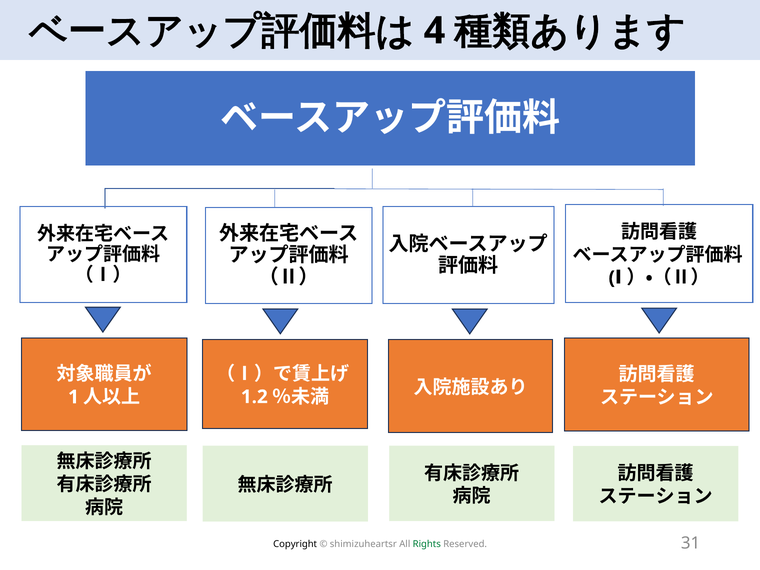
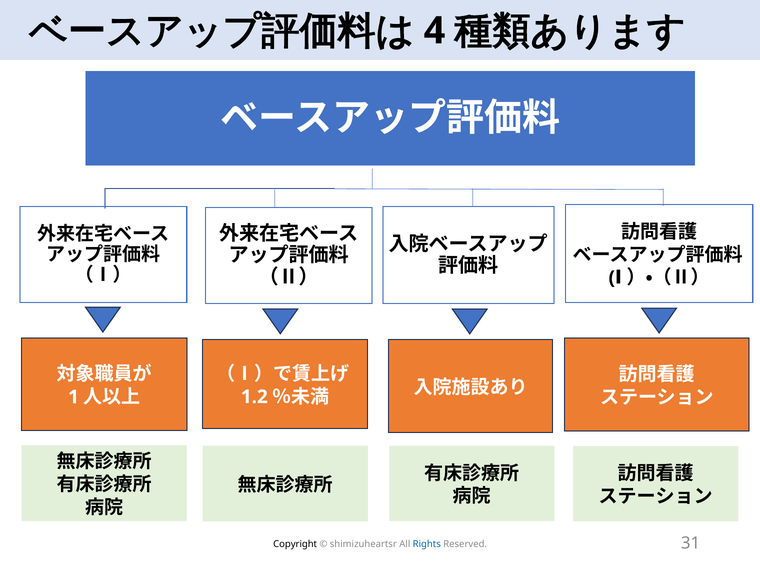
Rights colour: green -> blue
